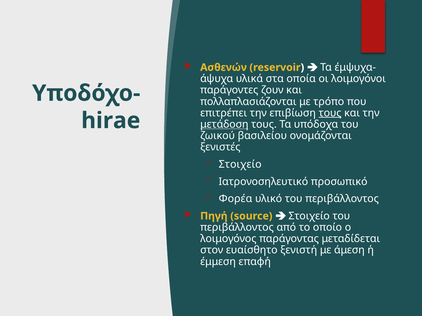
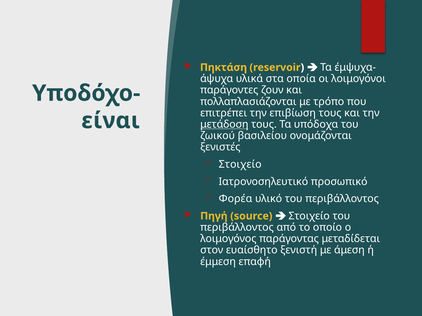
Ασθενών: Ασθενών -> Πηκτάση
τους at (330, 113) underline: present -> none
hirae: hirae -> είναι
